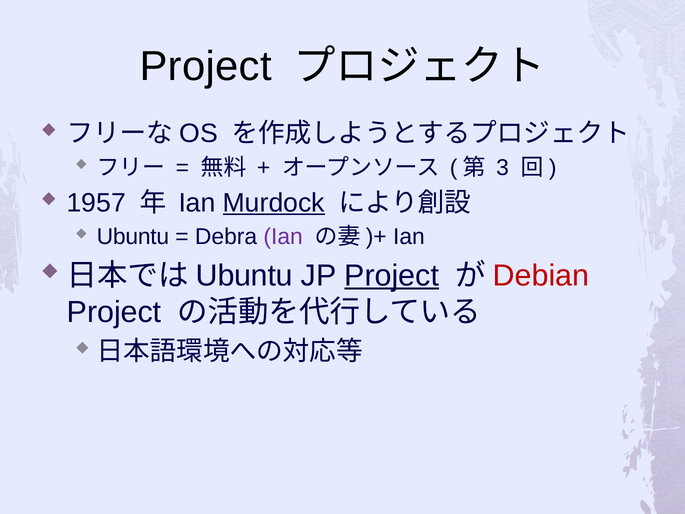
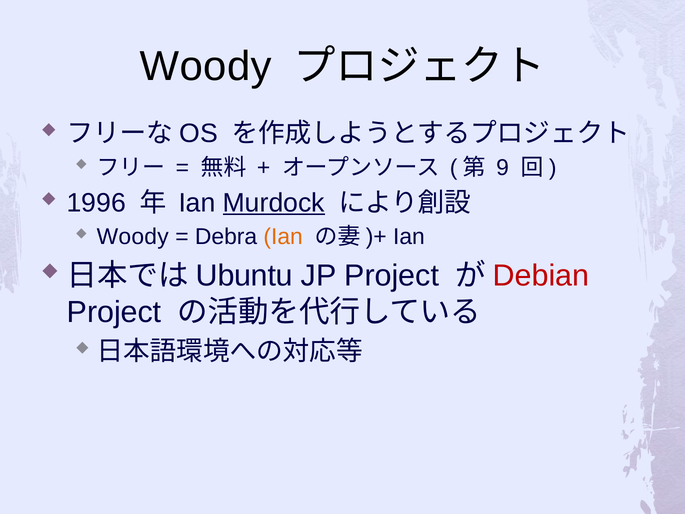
Project at (206, 66): Project -> Woody
3: 3 -> 9
1957: 1957 -> 1996
Ubuntu at (133, 237): Ubuntu -> Woody
Ian at (283, 237) colour: purple -> orange
Project at (392, 275) underline: present -> none
